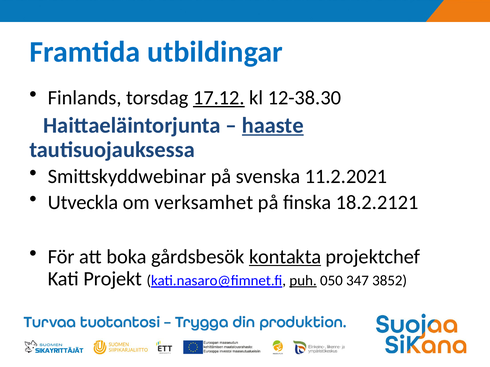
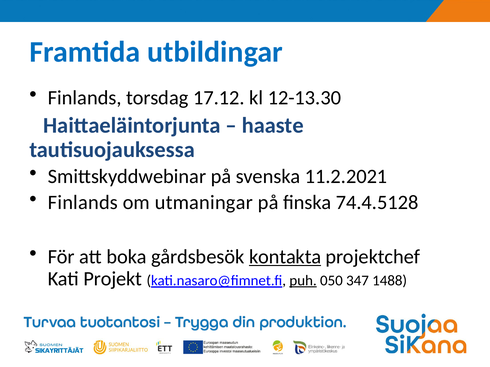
17.12 underline: present -> none
12-38.30: 12-38.30 -> 12-13.30
haaste underline: present -> none
Utveckla at (83, 203): Utveckla -> Finlands
verksamhet: verksamhet -> utmaningar
18.2.2121: 18.2.2121 -> 74.4.5128
3852: 3852 -> 1488
